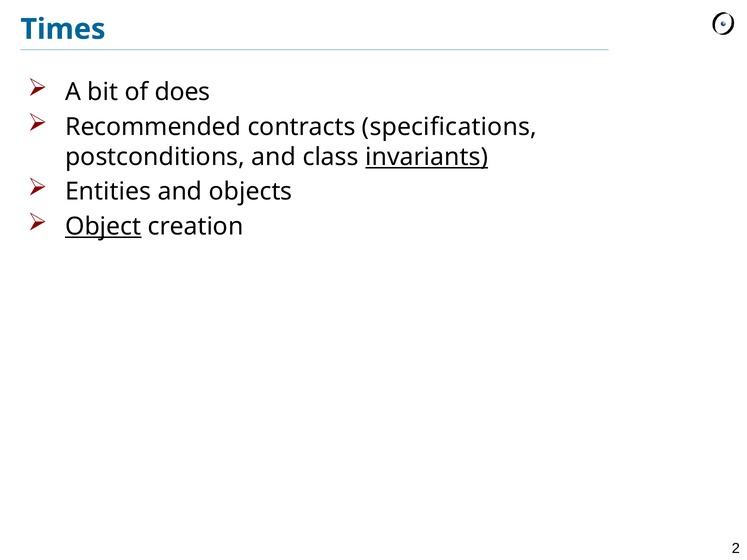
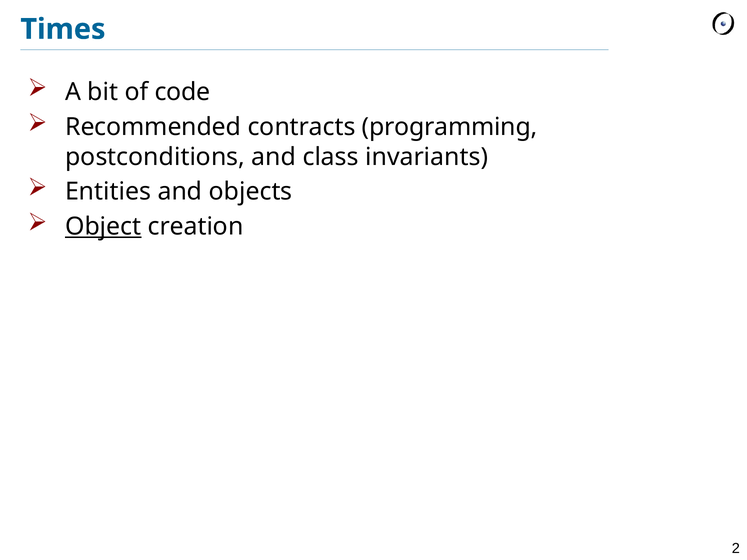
does: does -> code
specifications: specifications -> programming
invariants underline: present -> none
